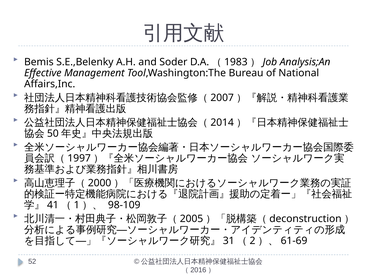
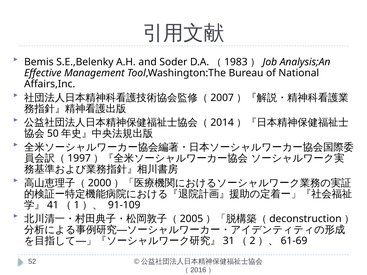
98-109: 98-109 -> 91-109
